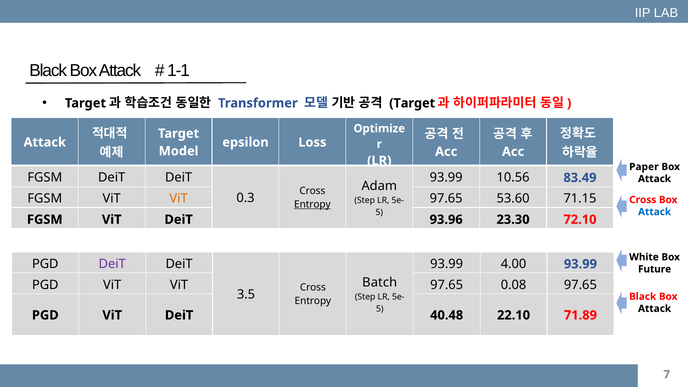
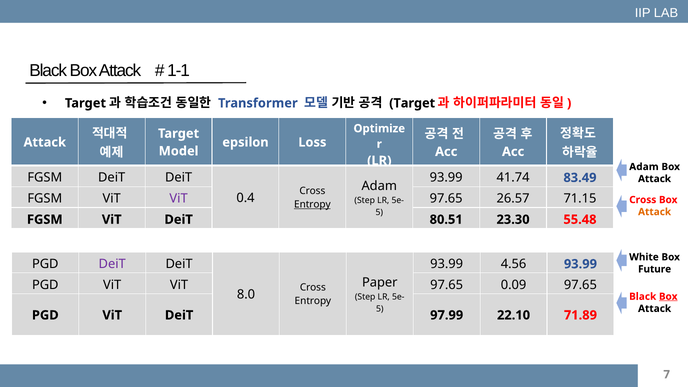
Paper at (644, 167): Paper -> Adam
10.56: 10.56 -> 41.74
0.3: 0.3 -> 0.4
ViT at (179, 199) colour: orange -> purple
53.60: 53.60 -> 26.57
Attack at (655, 212) colour: blue -> orange
93.96: 93.96 -> 80.51
72.10: 72.10 -> 55.48
4.00: 4.00 -> 4.56
Batch: Batch -> Paper
0.08: 0.08 -> 0.09
3.5: 3.5 -> 8.0
Box at (668, 297) underline: none -> present
40.48: 40.48 -> 97.99
